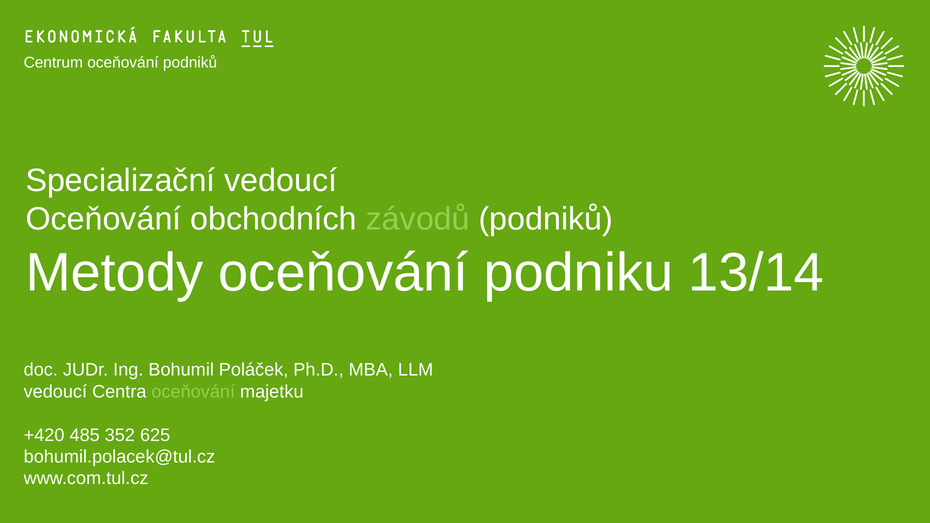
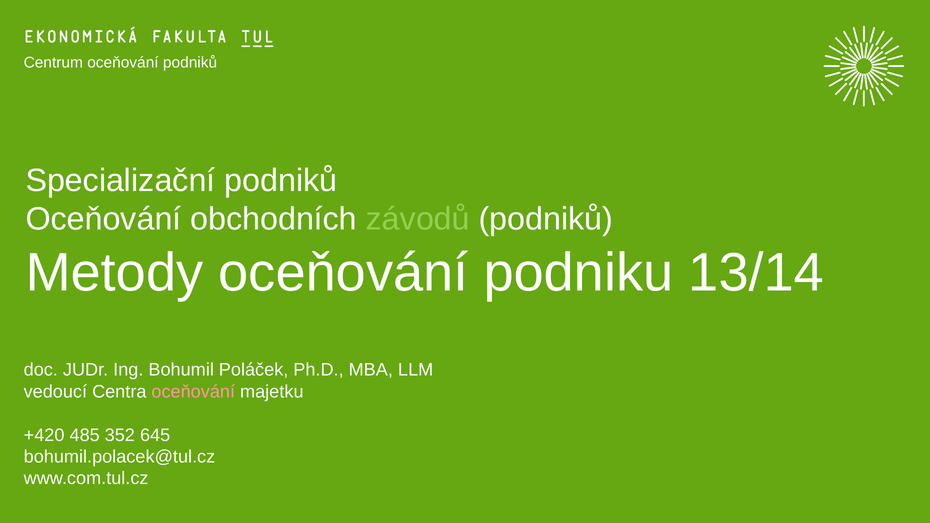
Specializační vedoucí: vedoucí -> podniků
oceňování at (193, 392) colour: light green -> pink
625: 625 -> 645
